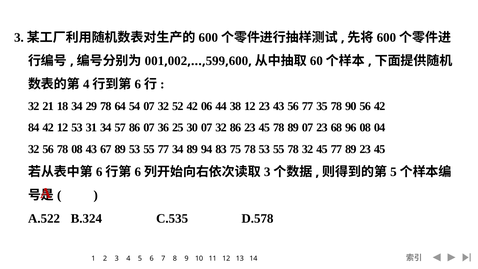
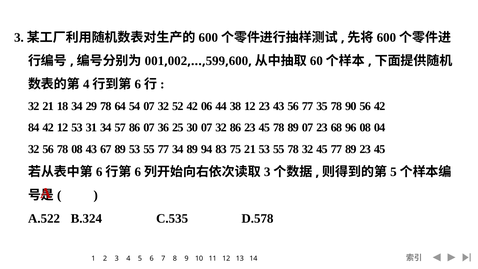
75 78: 78 -> 21
